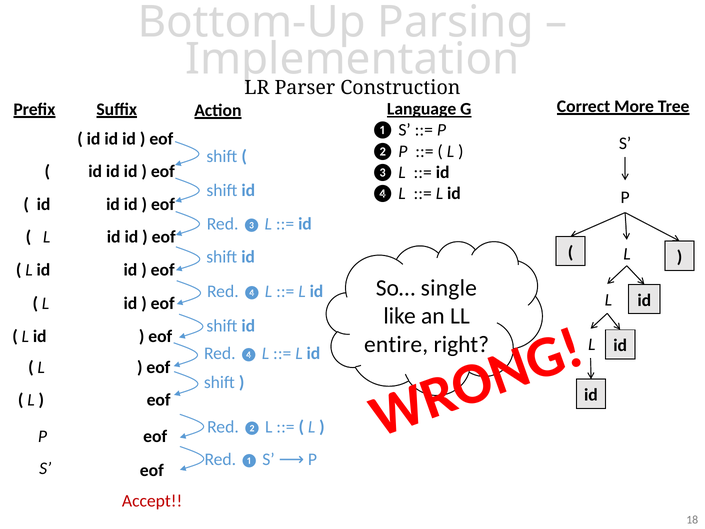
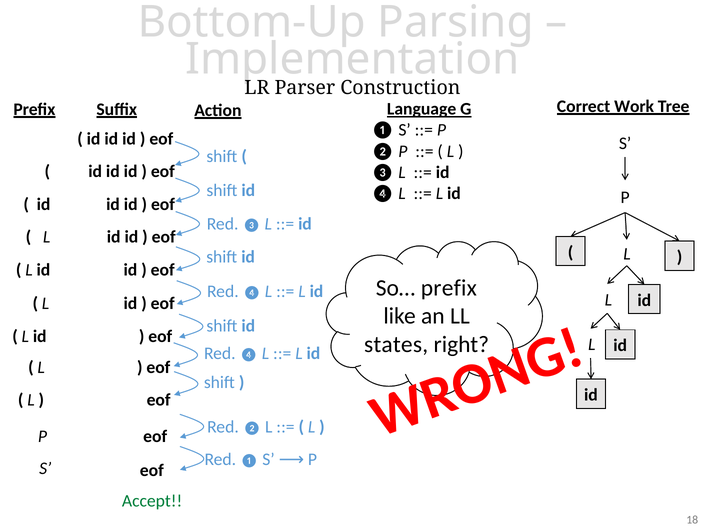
More: More -> Work
So… single: single -> prefix
entire: entire -> states
Accept colour: red -> green
